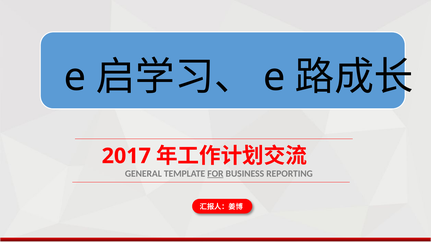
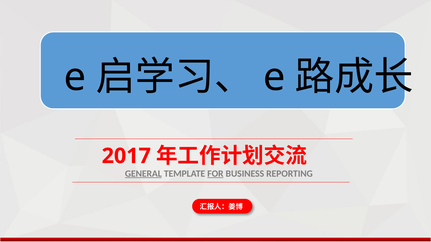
GENERAL underline: none -> present
